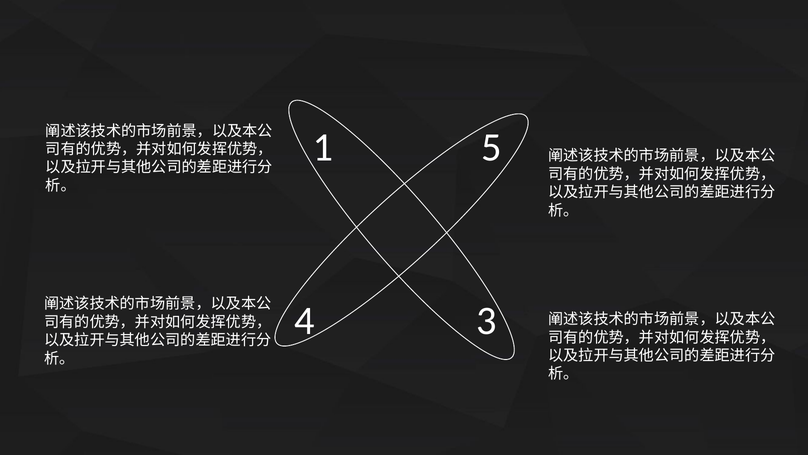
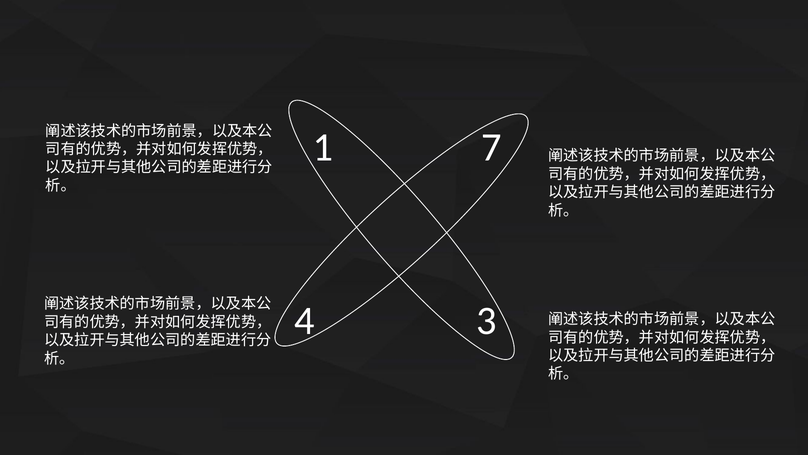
5: 5 -> 7
